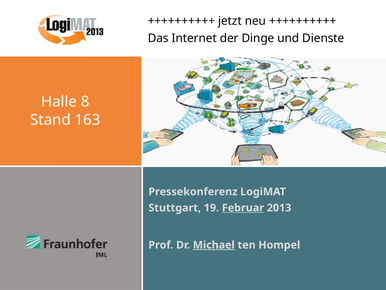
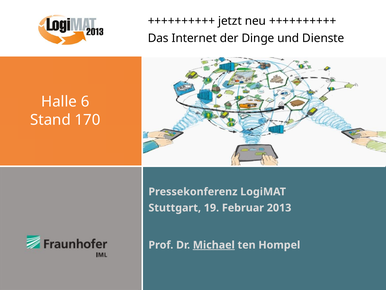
8: 8 -> 6
163: 163 -> 170
Februar underline: present -> none
